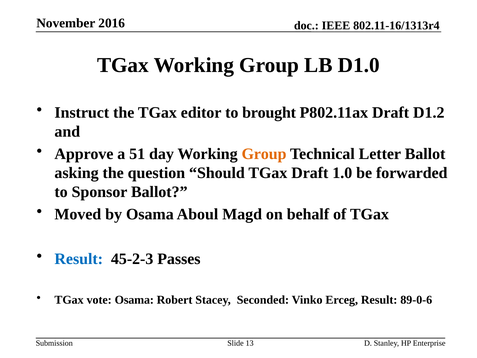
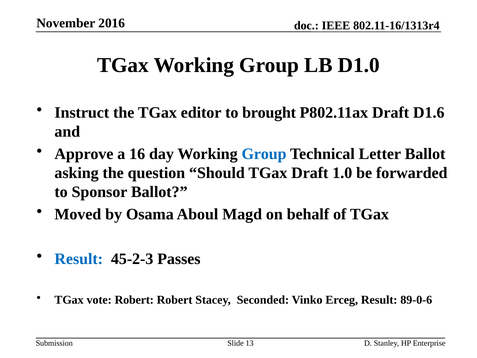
D1.2: D1.2 -> D1.6
51: 51 -> 16
Group at (264, 154) colour: orange -> blue
vote Osama: Osama -> Robert
